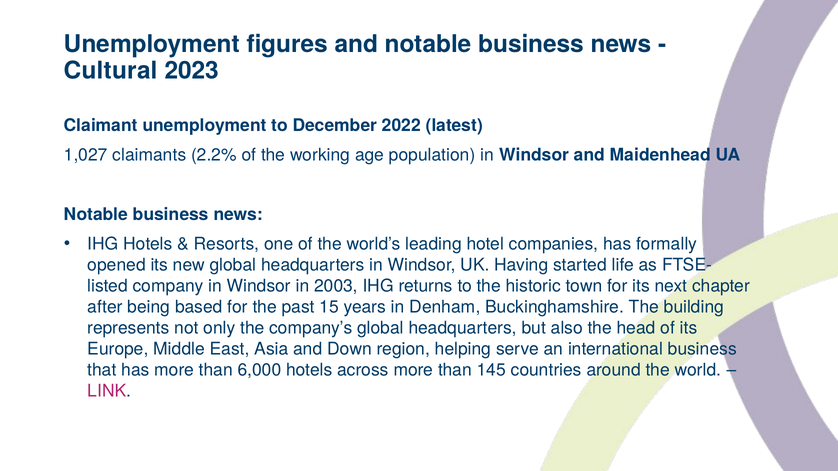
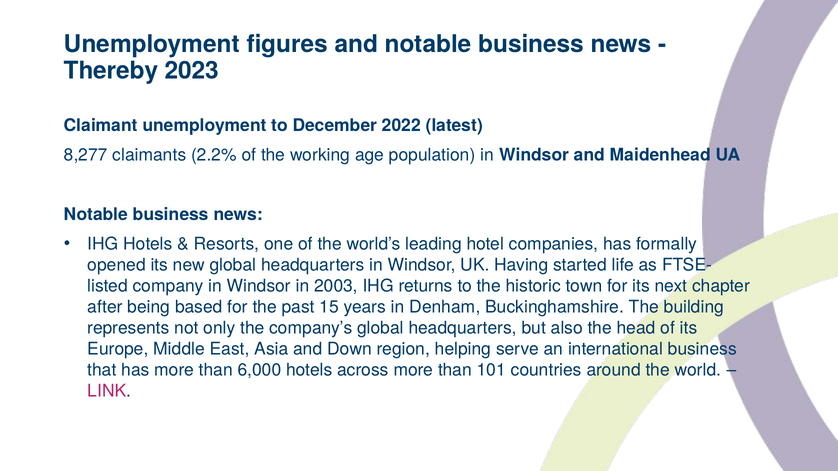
Cultural: Cultural -> Thereby
1,027: 1,027 -> 8,277
145: 145 -> 101
